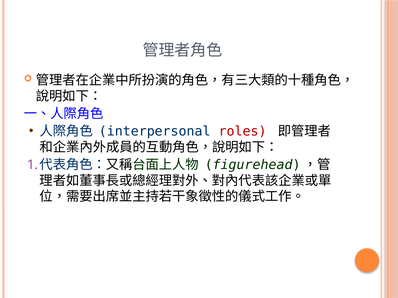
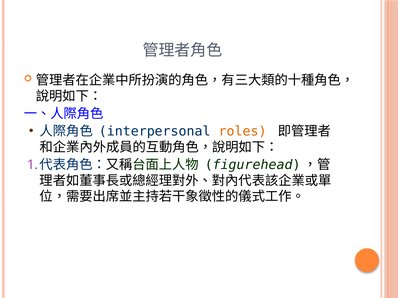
roles colour: red -> orange
